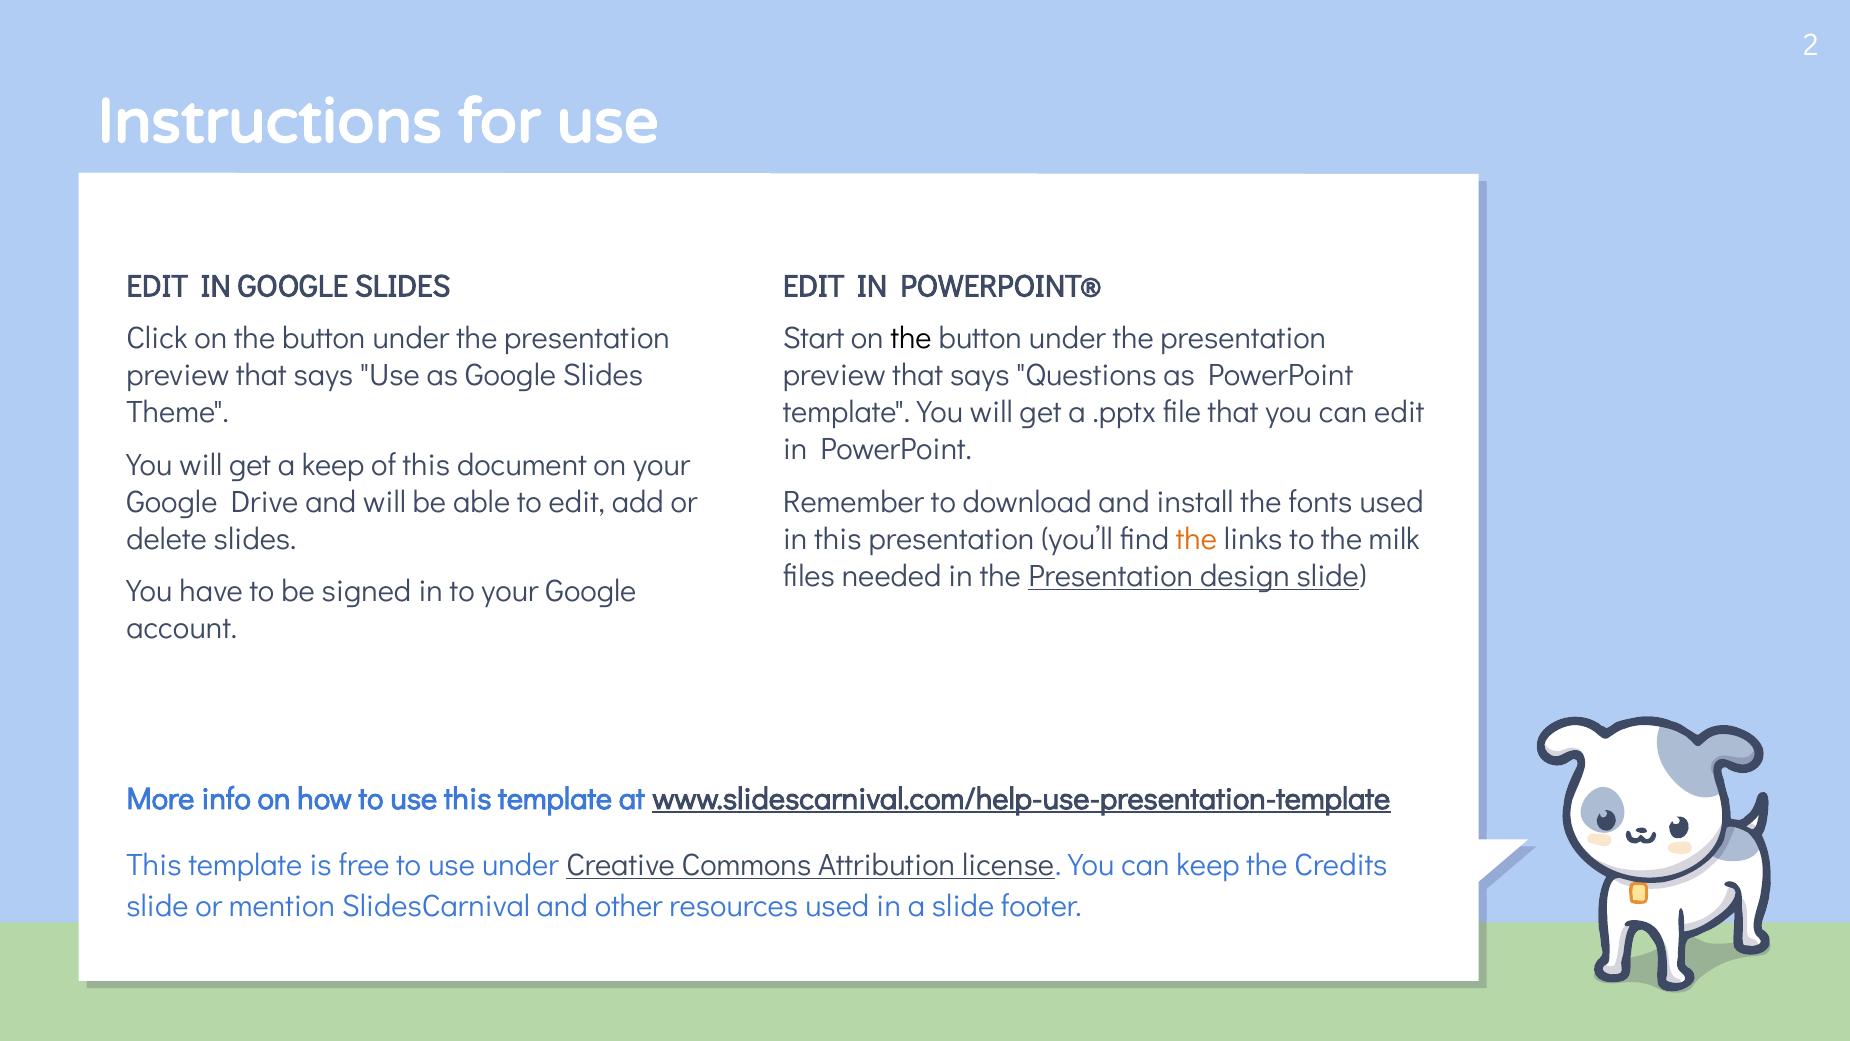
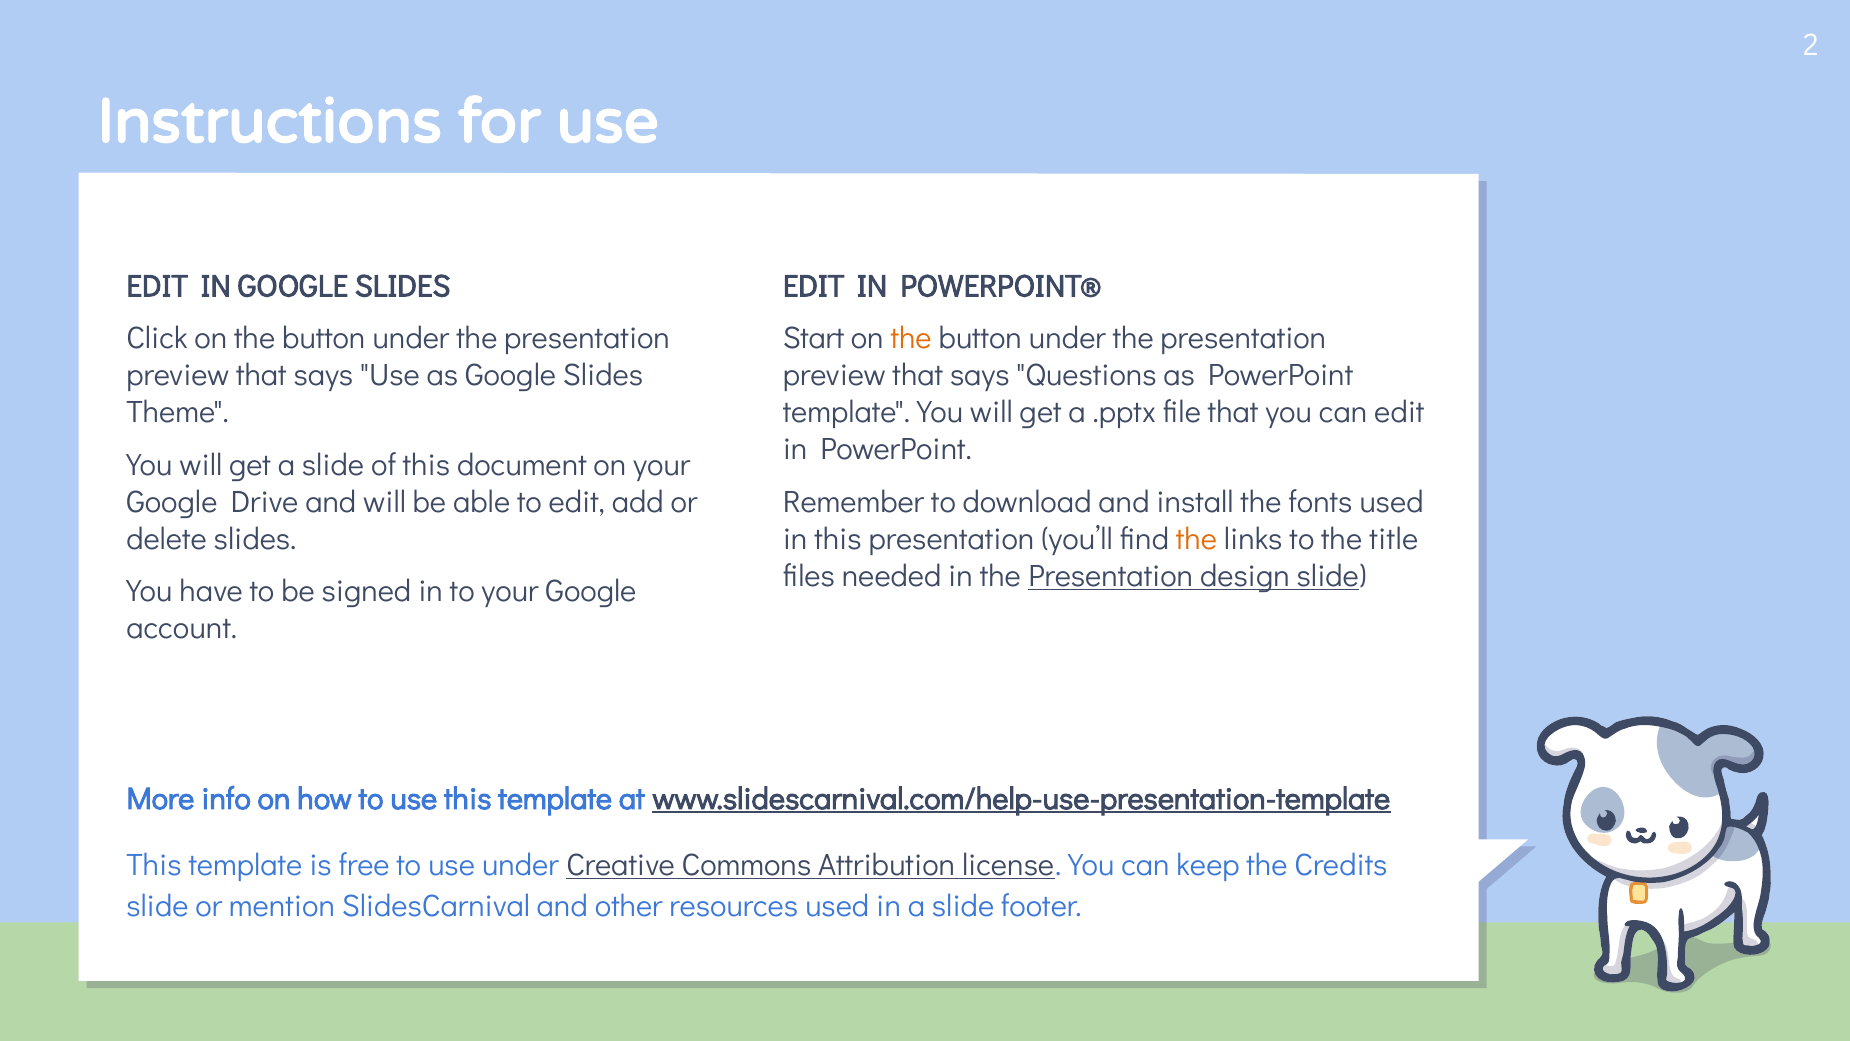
the at (911, 338) colour: black -> orange
get a keep: keep -> slide
milk: milk -> title
